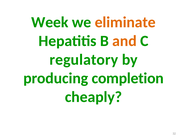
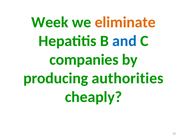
and colour: orange -> blue
regulatory: regulatory -> companies
completion: completion -> authorities
